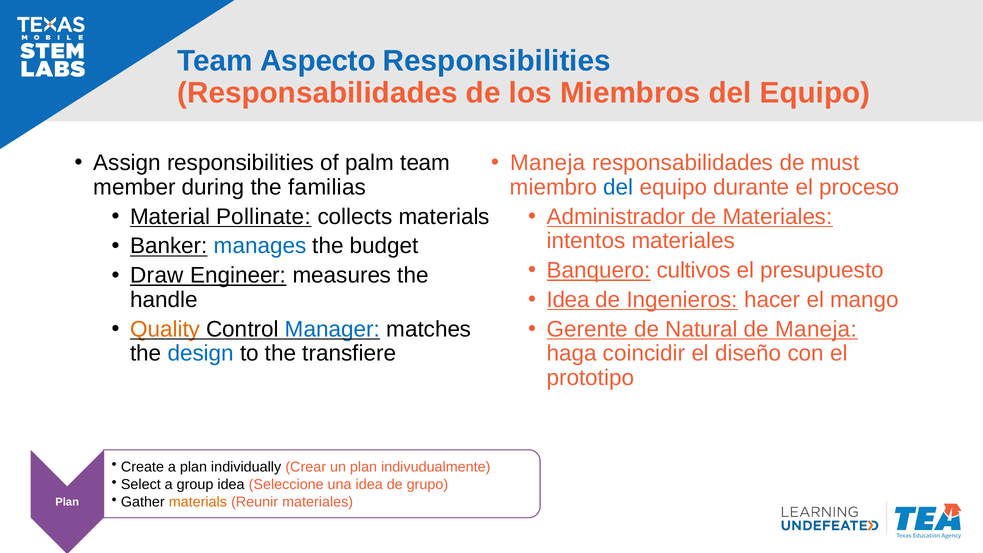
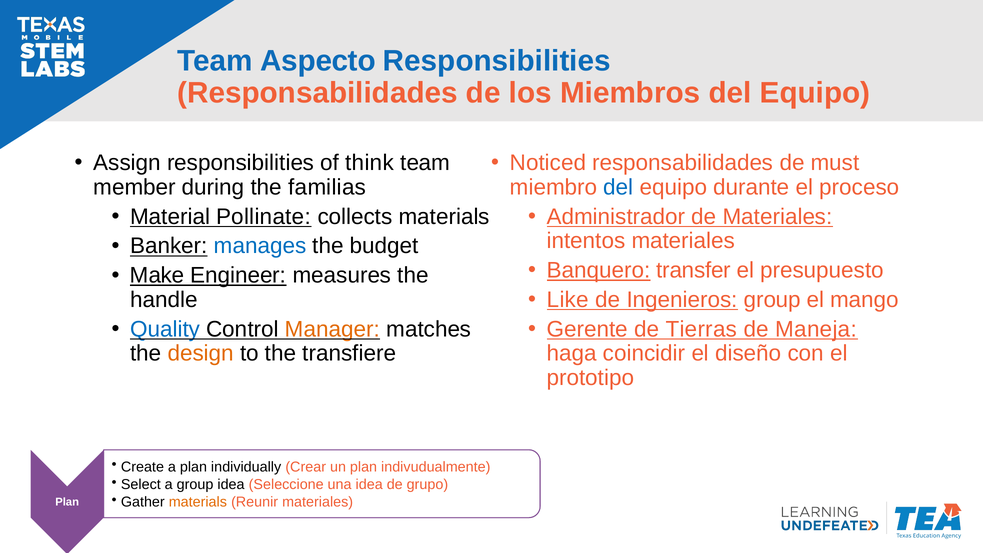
palm: palm -> think
Maneja at (548, 163): Maneja -> Noticed
cultivos: cultivos -> transfer
Draw: Draw -> Make
Idea at (568, 300): Idea -> Like
Ingenieros hacer: hacer -> group
Quality colour: orange -> blue
Manager colour: blue -> orange
Natural: Natural -> Tierras
design colour: blue -> orange
